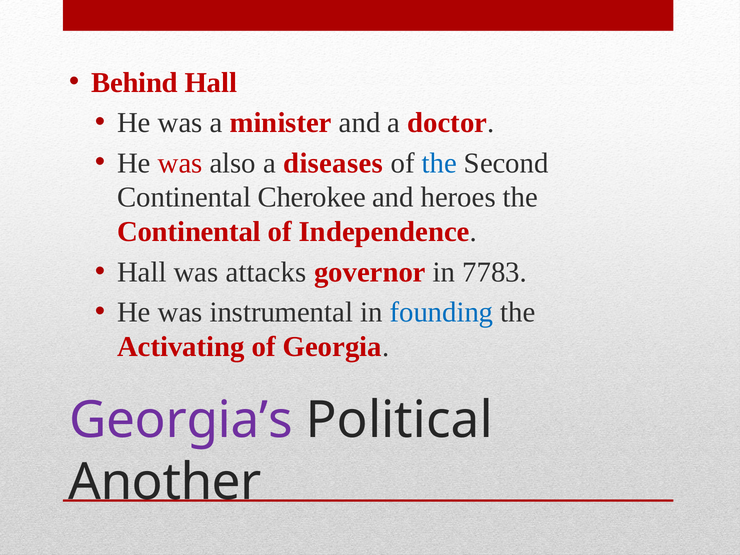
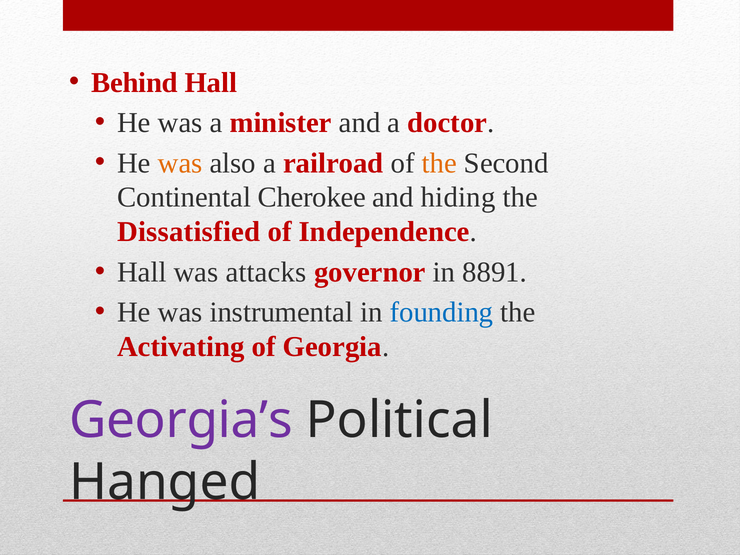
was at (180, 163) colour: red -> orange
diseases: diseases -> railroad
the at (439, 163) colour: blue -> orange
heroes: heroes -> hiding
Continental at (189, 232): Continental -> Dissatisfied
7783: 7783 -> 8891
Another: Another -> Hanged
